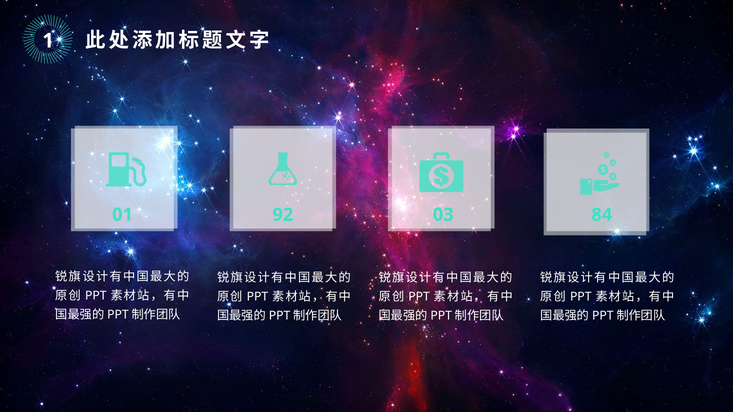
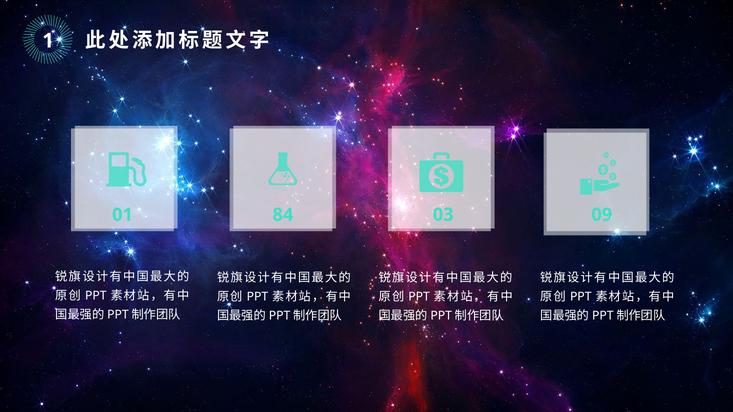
92: 92 -> 84
84: 84 -> 09
